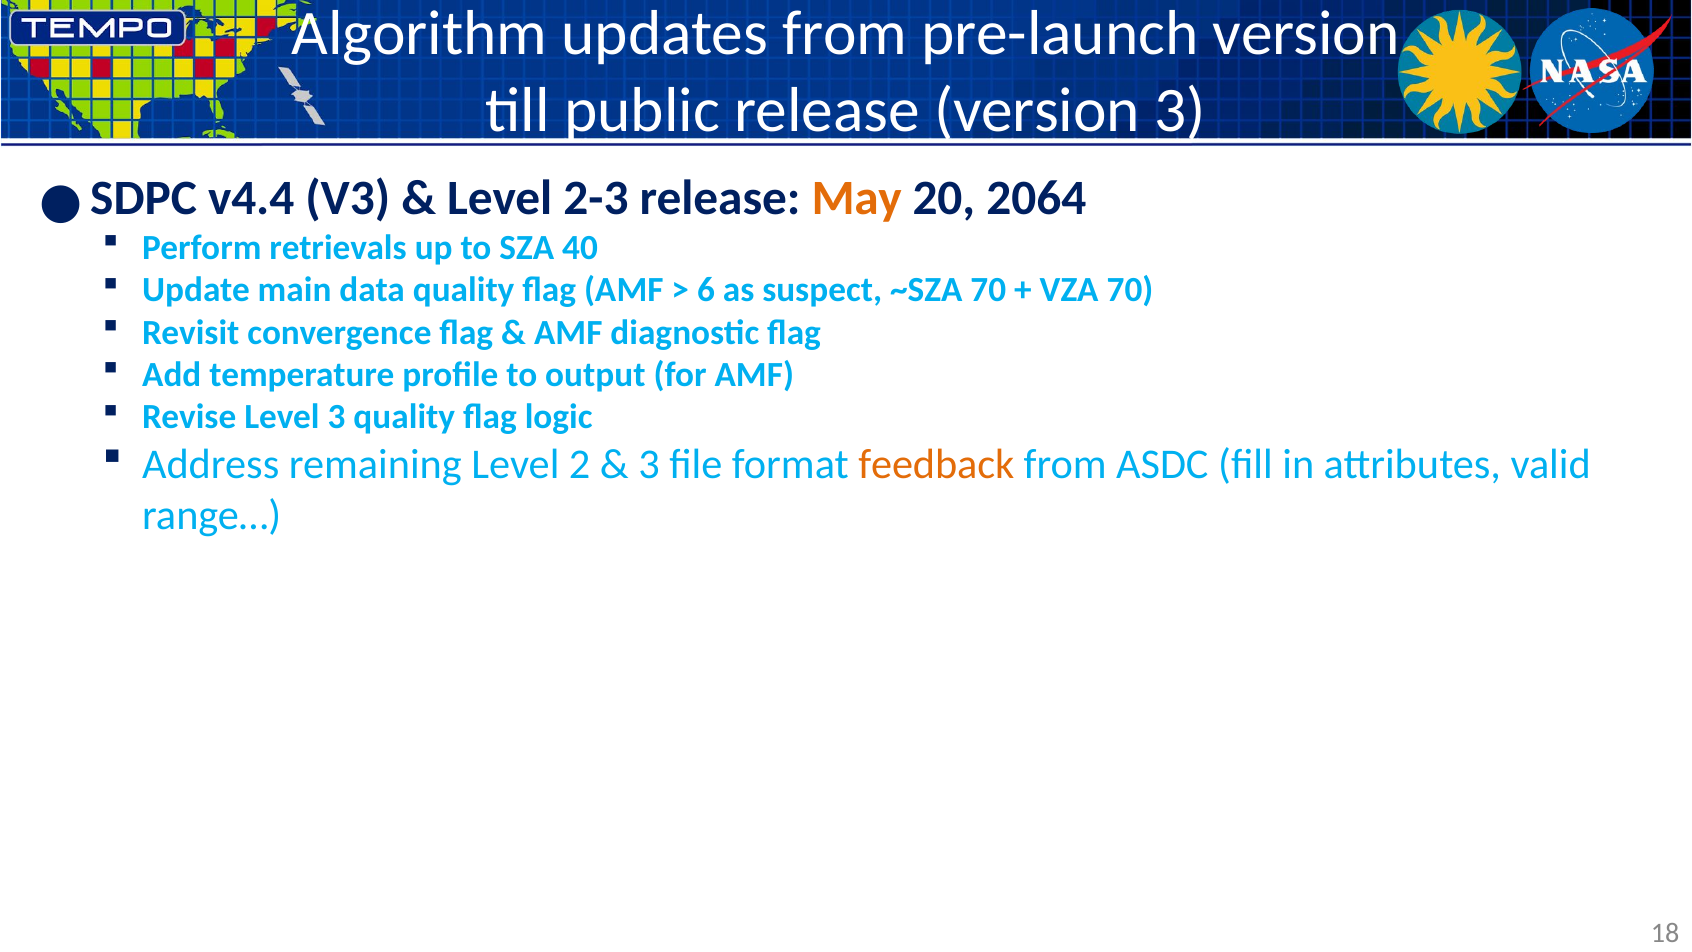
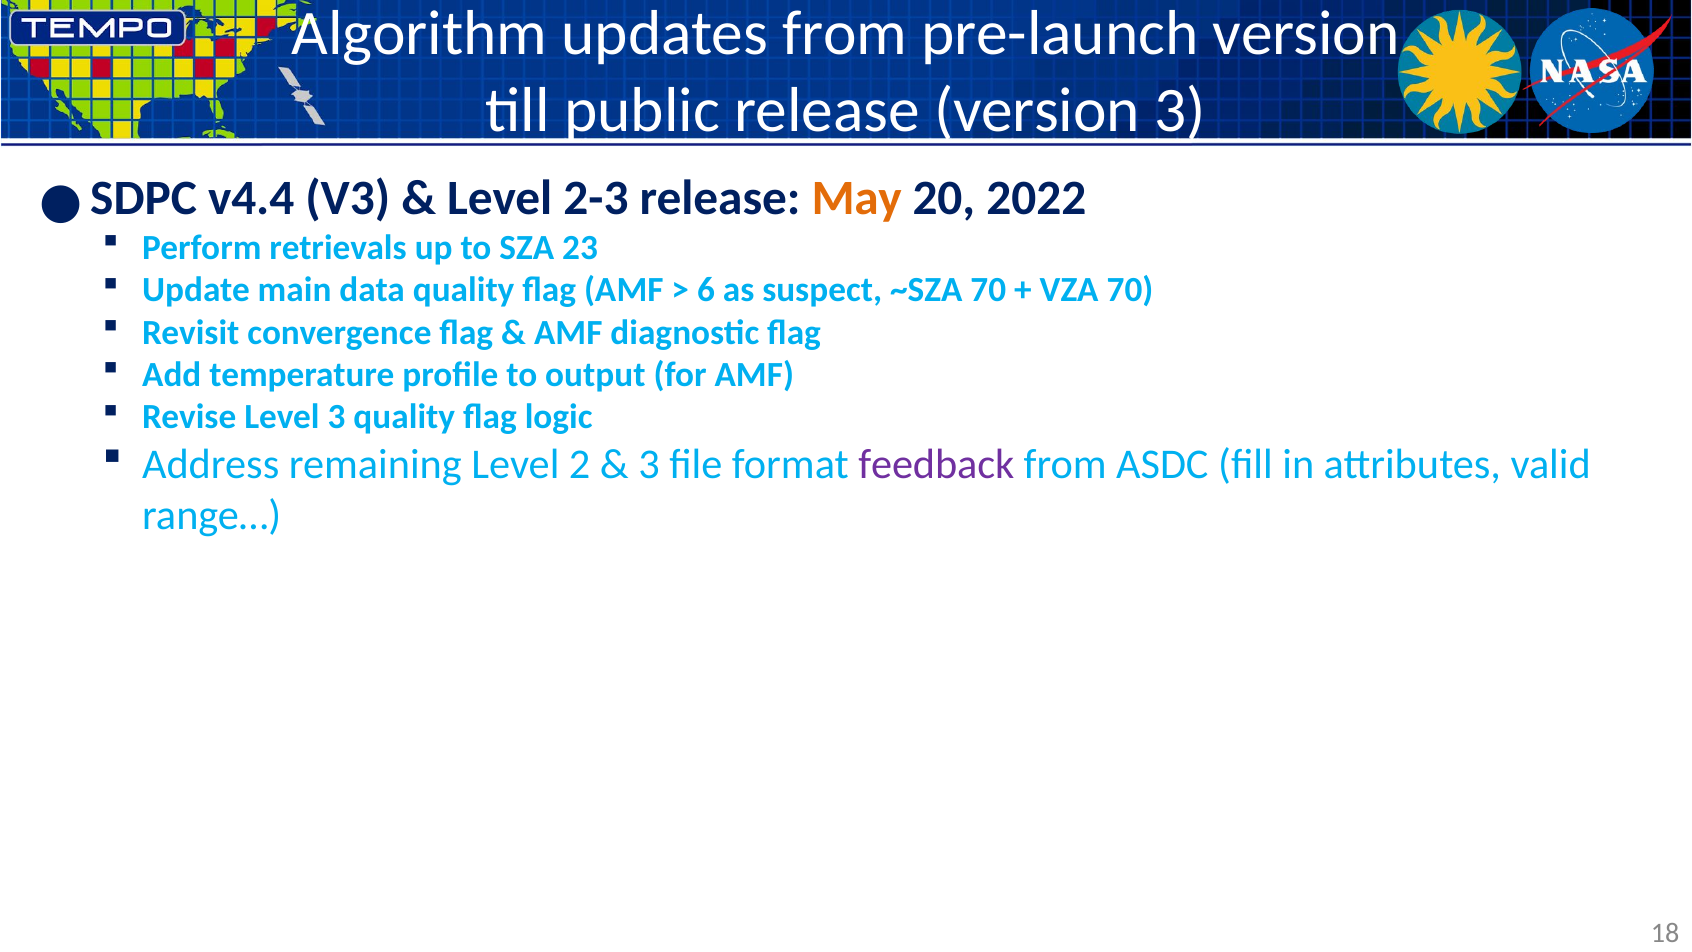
2064: 2064 -> 2022
40: 40 -> 23
feedback colour: orange -> purple
